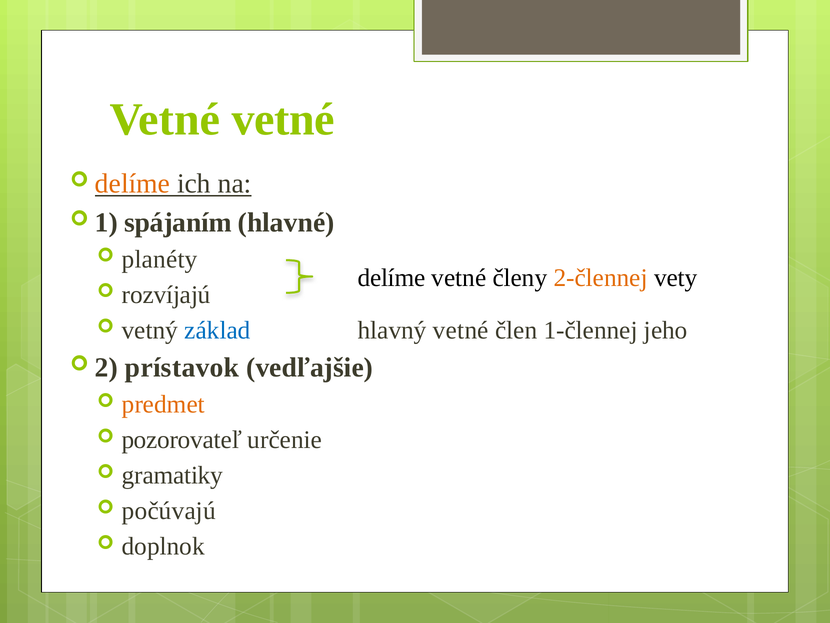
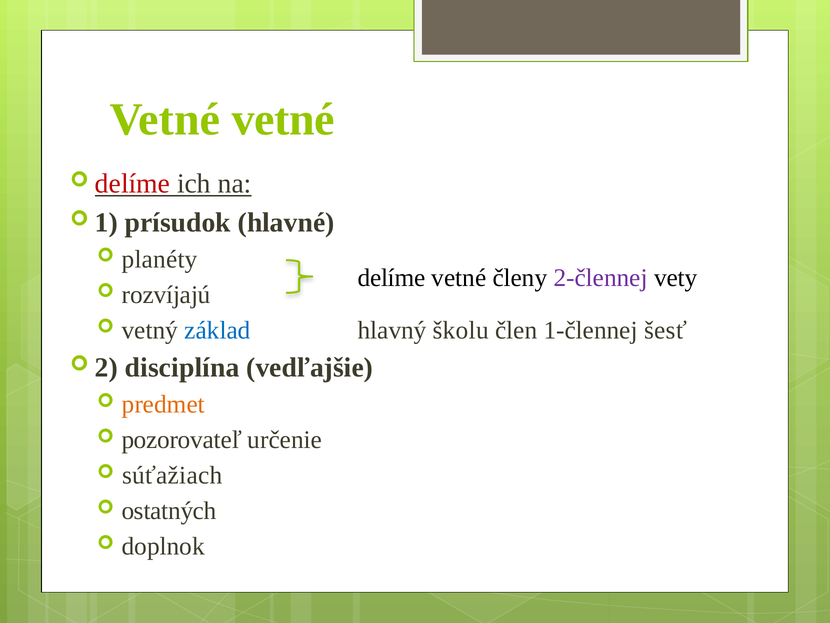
delíme at (133, 184) colour: orange -> red
spájaním: spájaním -> prísudok
2-člennej colour: orange -> purple
hlavný vetné: vetné -> školu
jeho: jeho -> šesť
prístavok: prístavok -> disciplína
gramatiky: gramatiky -> súťažiach
počúvajú: počúvajú -> ostatných
